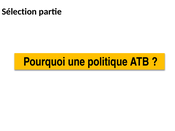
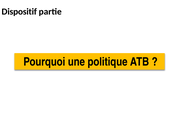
Sélection: Sélection -> Dispositif
